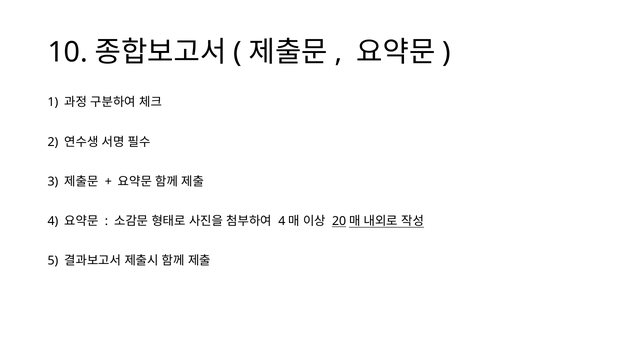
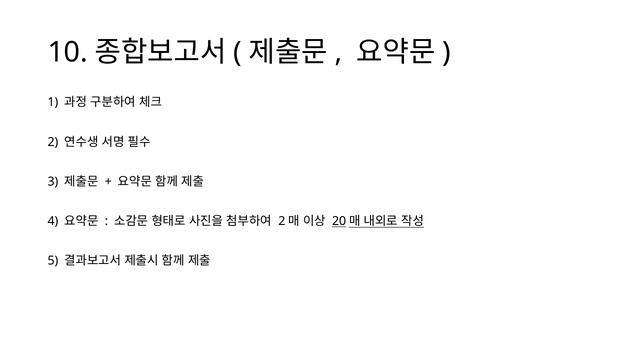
4 at (282, 221): 4 -> 2
